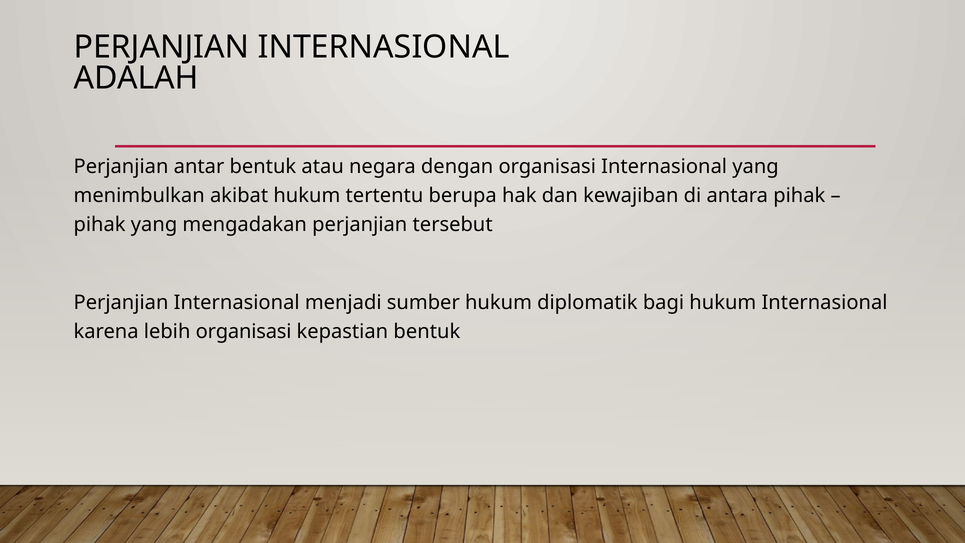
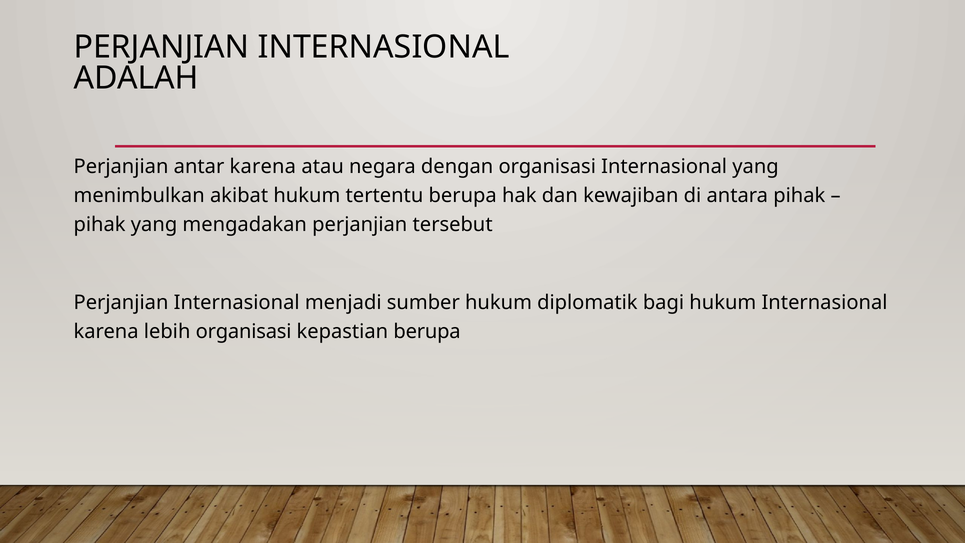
antar bentuk: bentuk -> karena
kepastian bentuk: bentuk -> berupa
